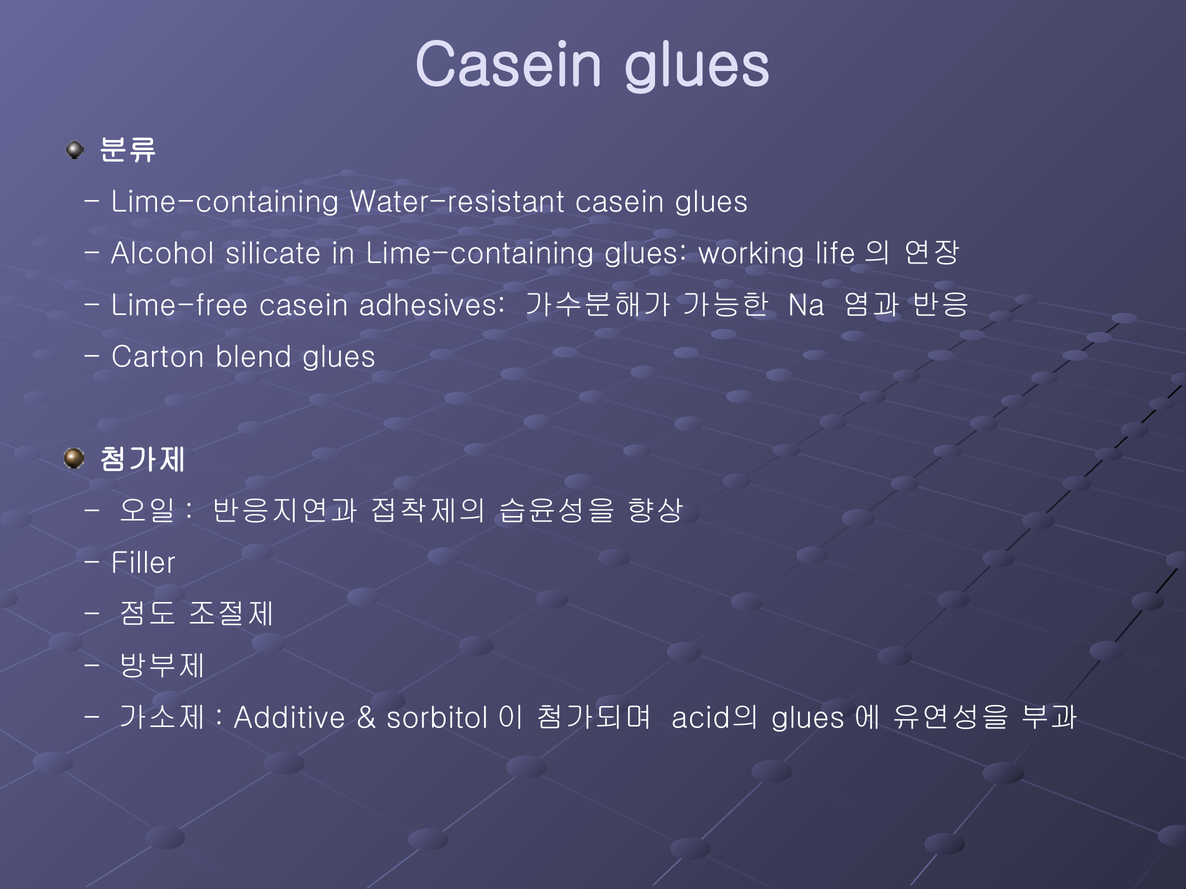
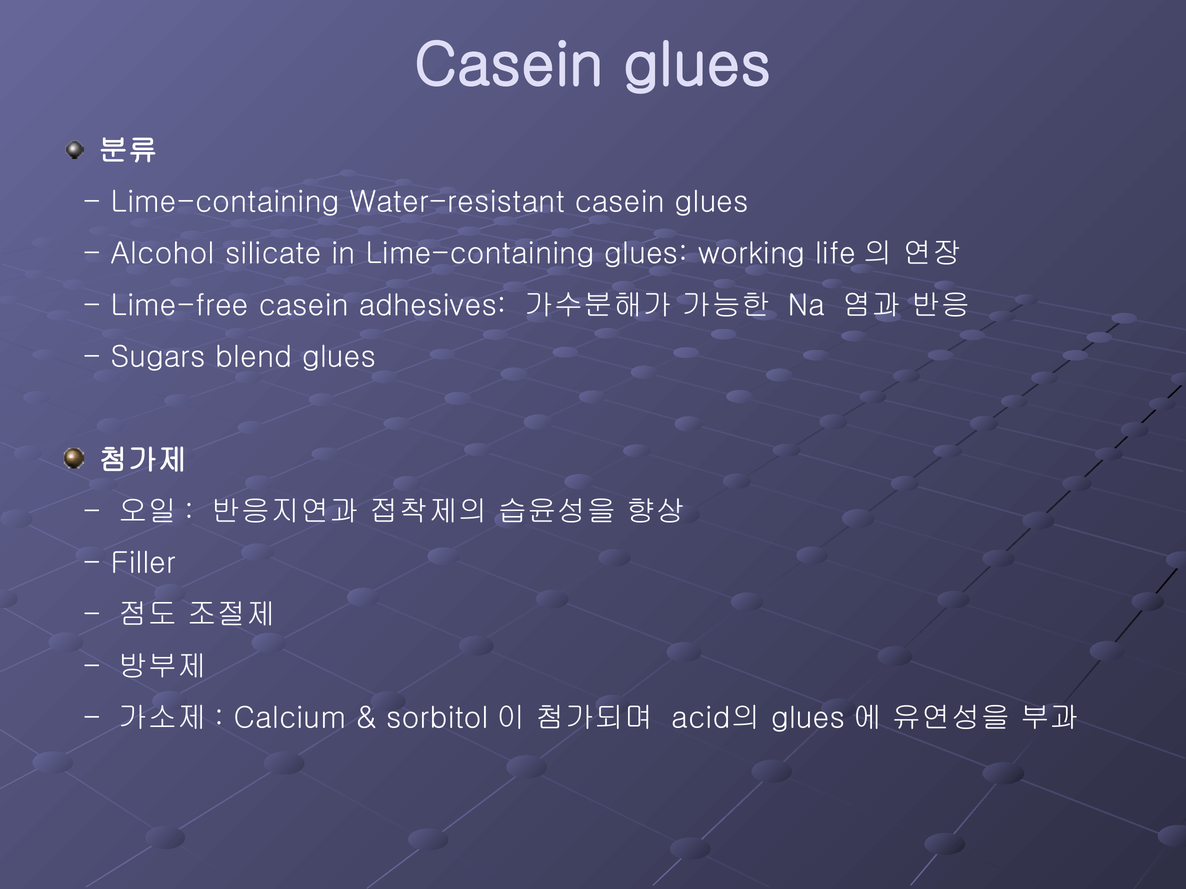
Carton: Carton -> Sugars
Additive: Additive -> Calcium
